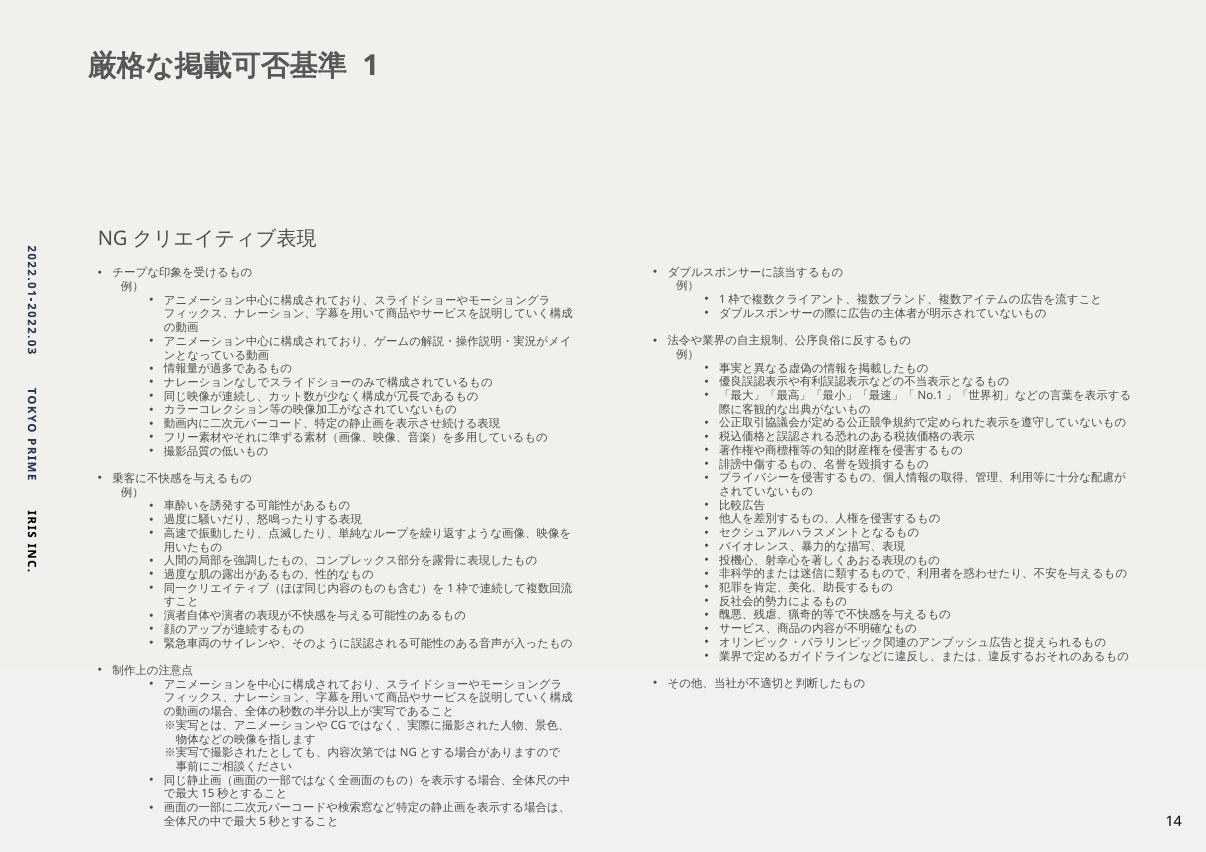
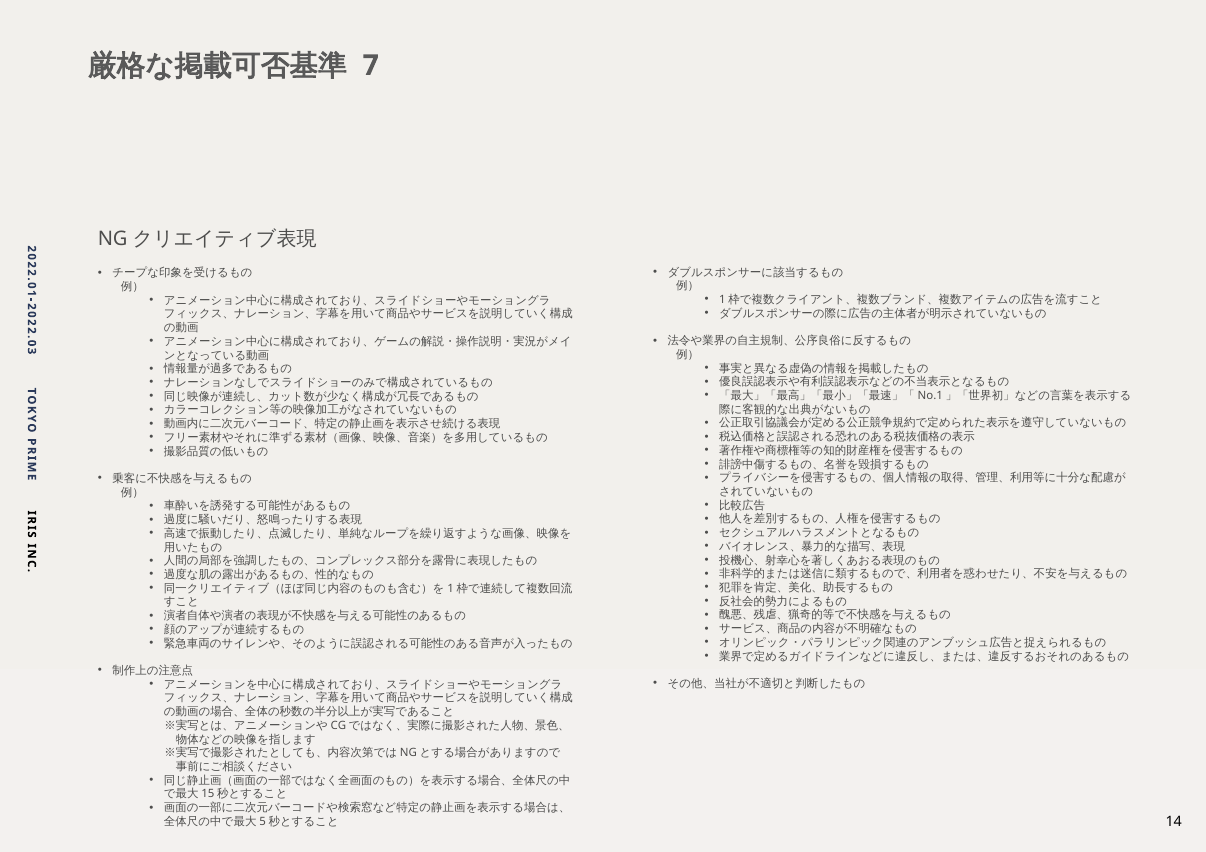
1 at (371, 65): 1 -> 7
